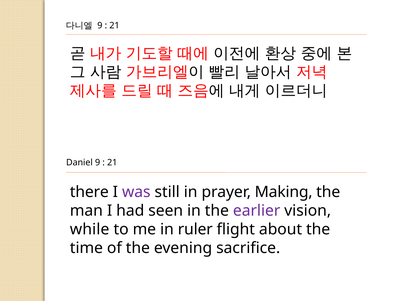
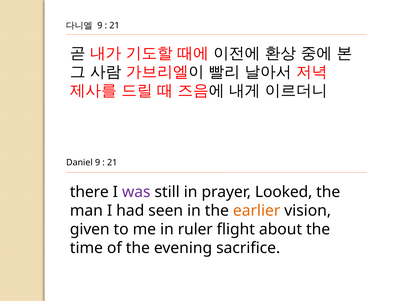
Making: Making -> Looked
earlier colour: purple -> orange
while: while -> given
